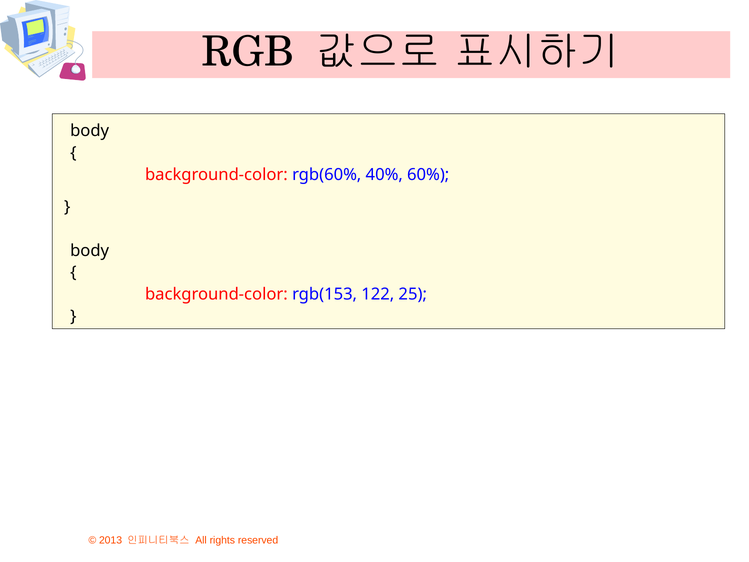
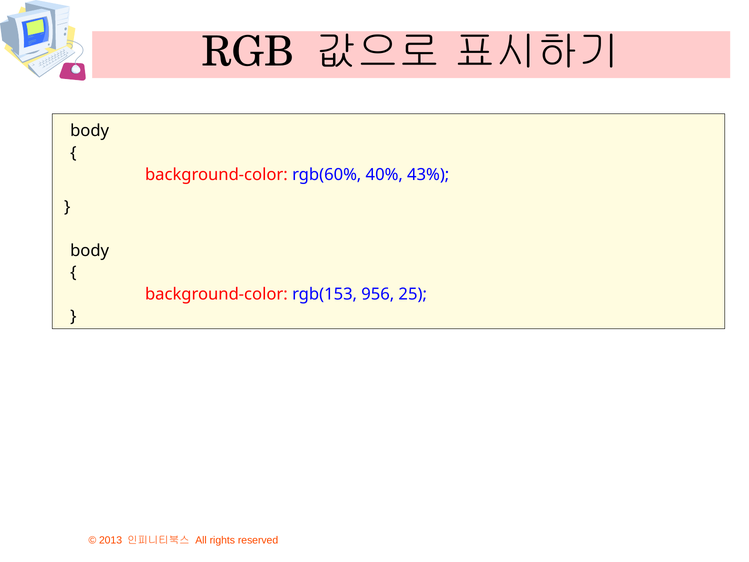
60%: 60% -> 43%
122: 122 -> 956
